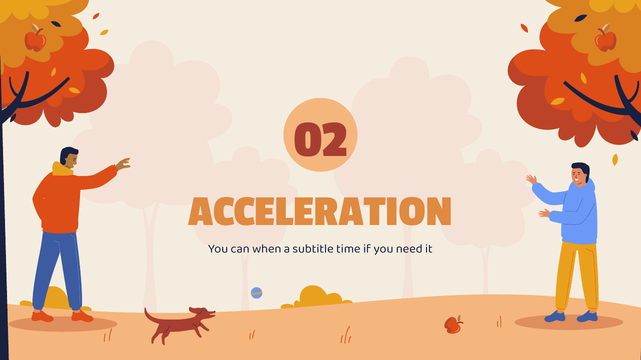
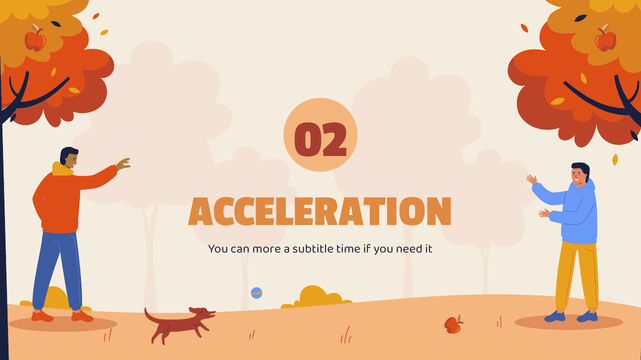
when: when -> more
